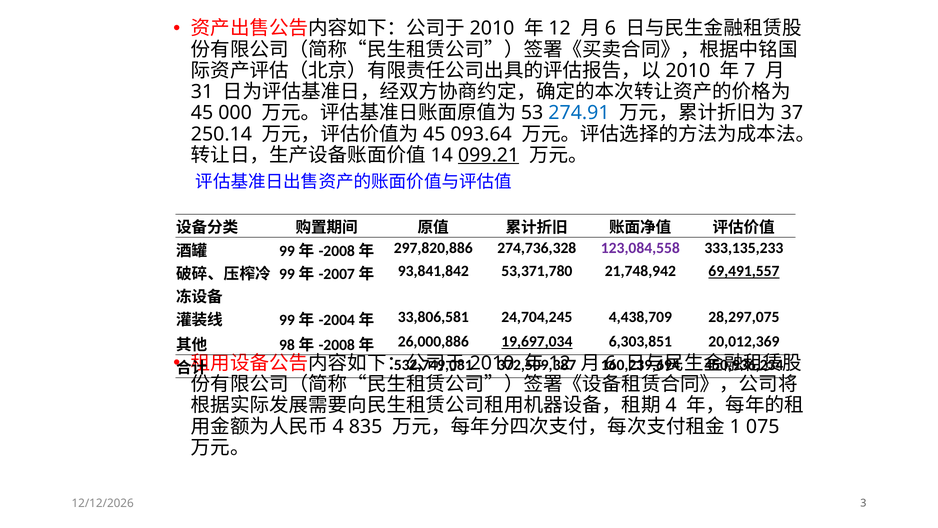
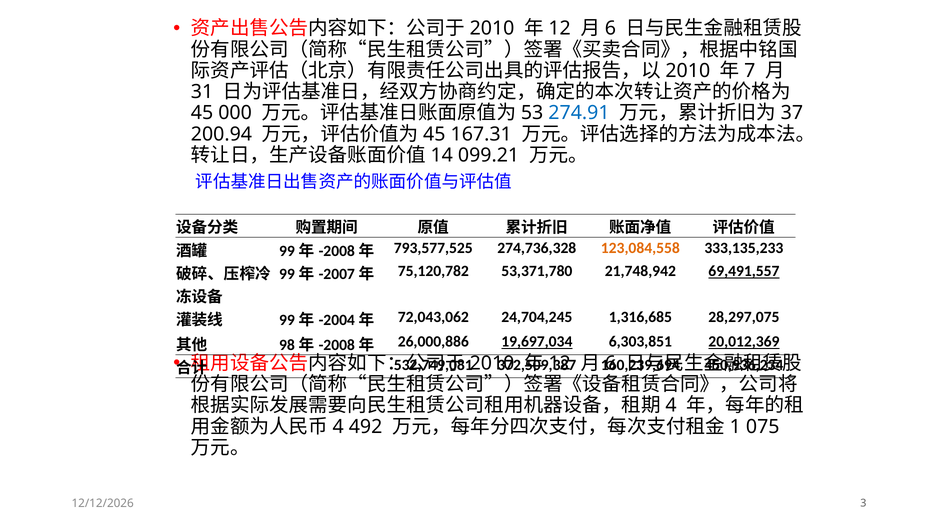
250.14: 250.14 -> 200.94
093.64: 093.64 -> 167.31
099.21 underline: present -> none
297,820,886: 297,820,886 -> 793,577,525
123,084,558 colour: purple -> orange
93,841,842: 93,841,842 -> 75,120,782
33,806,581: 33,806,581 -> 72,043,062
4,438,709: 4,438,709 -> 1,316,685
20,012,369 underline: none -> present
835: 835 -> 492
